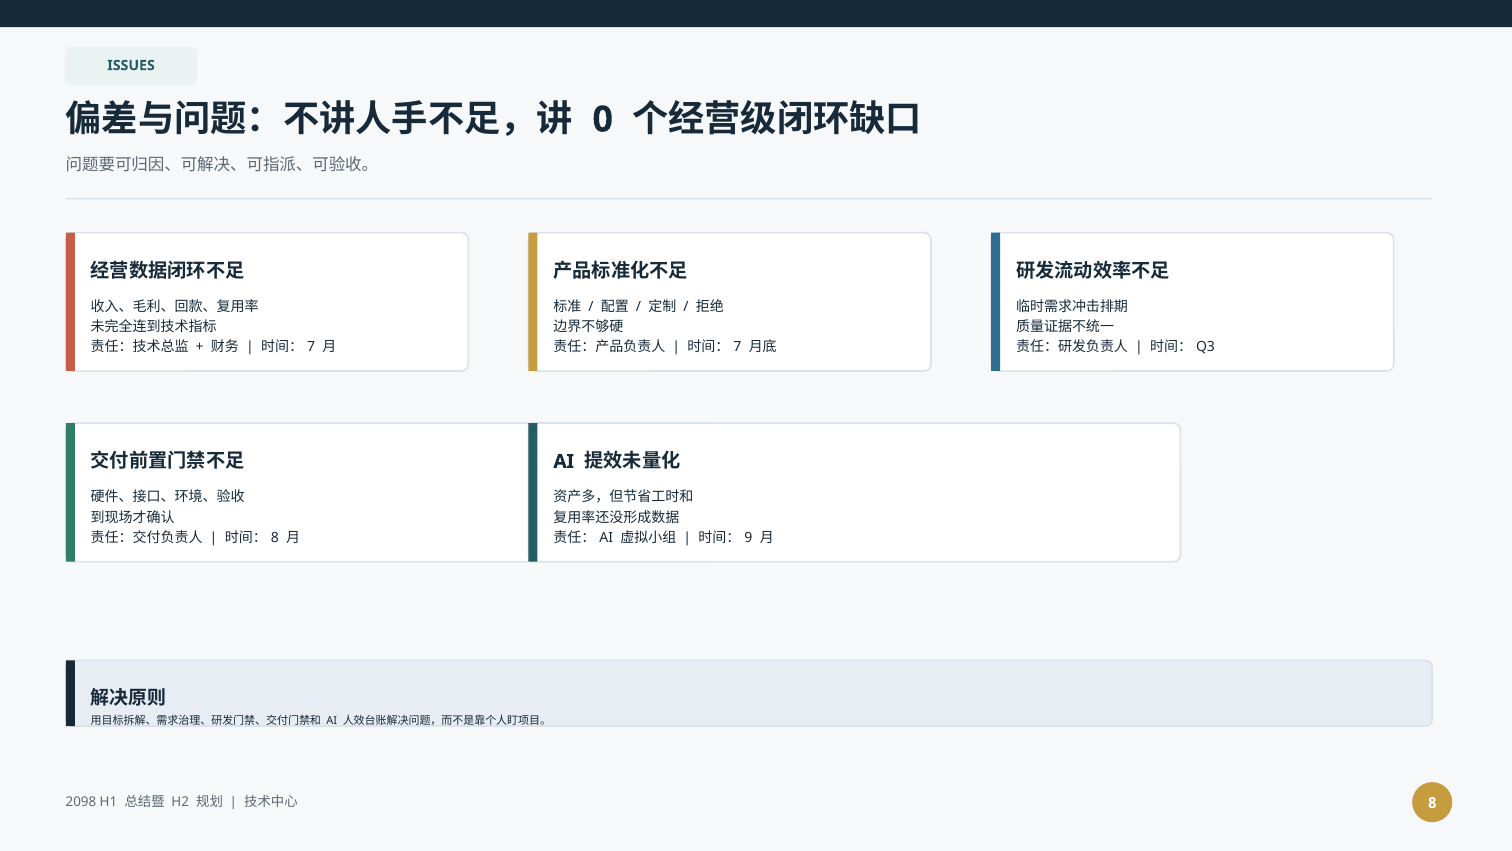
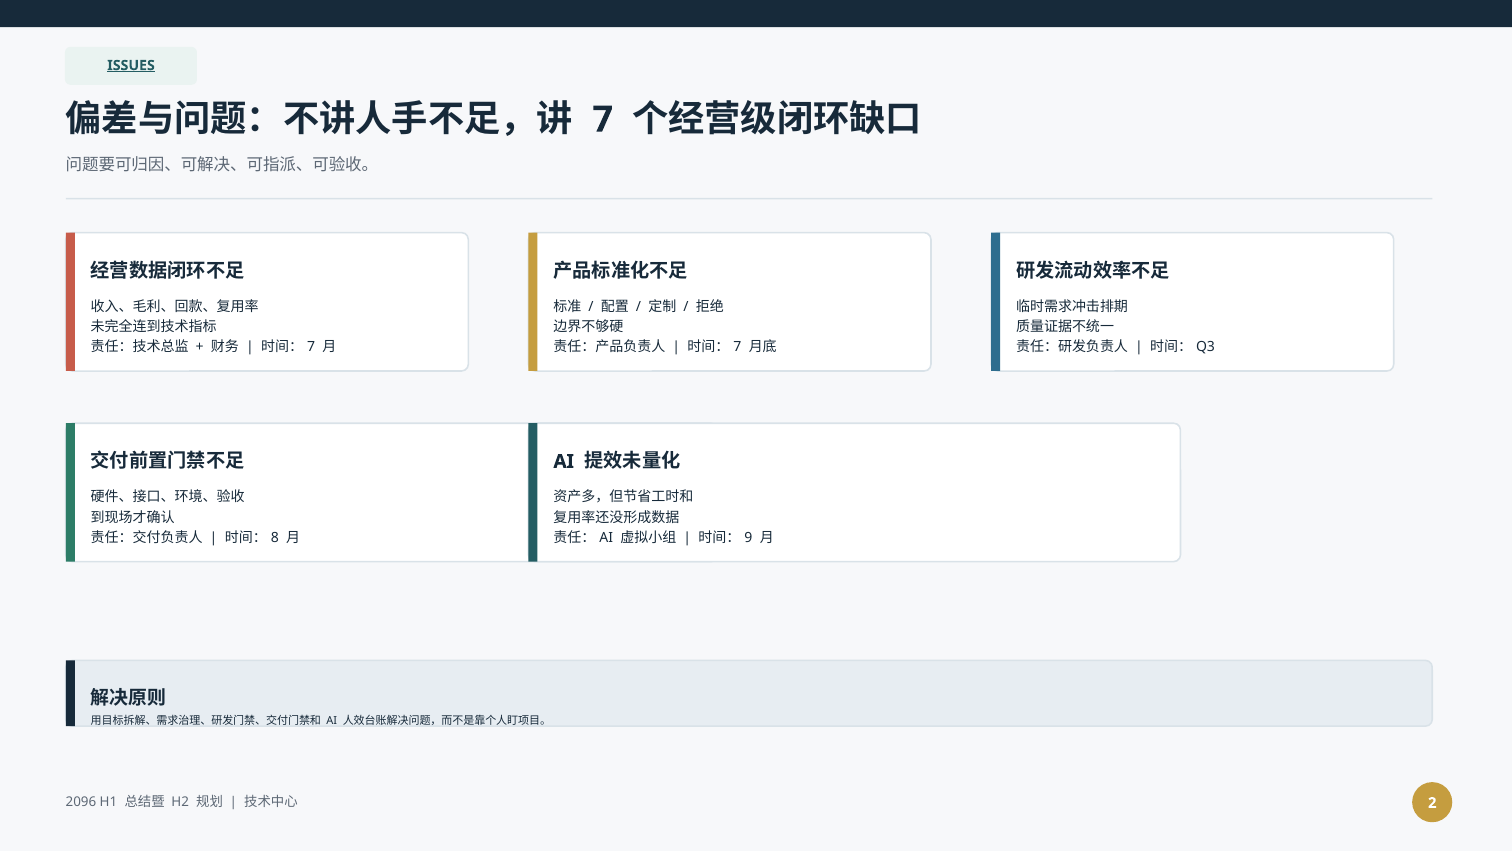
ISSUES underline: none -> present
0 at (603, 119): 0 -> 7
2098: 2098 -> 2096
8 at (1432, 803): 8 -> 2
